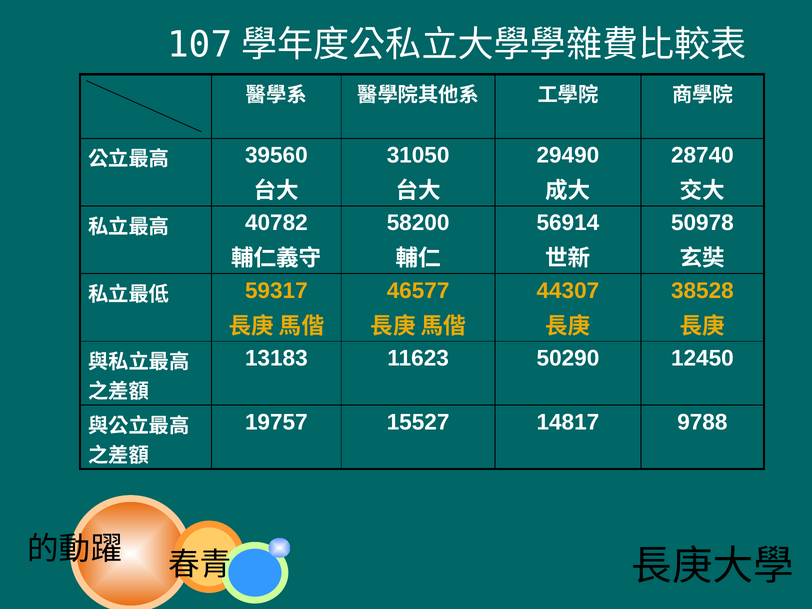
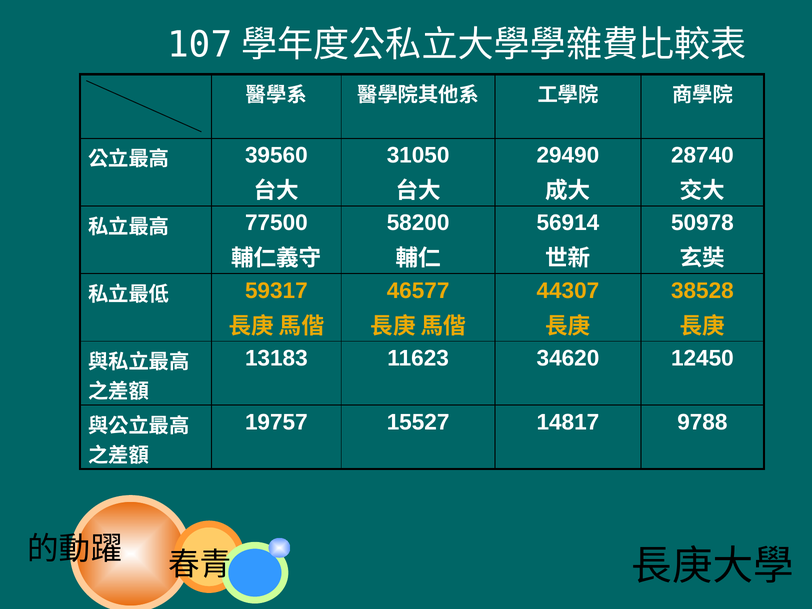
40782: 40782 -> 77500
50290: 50290 -> 34620
